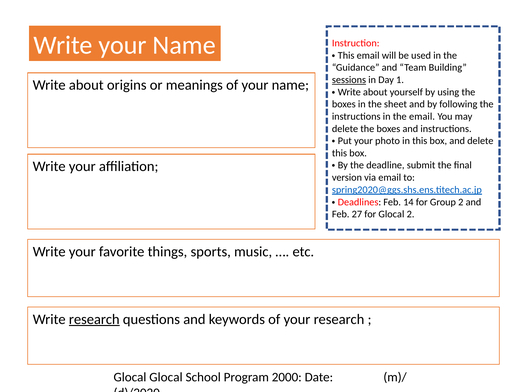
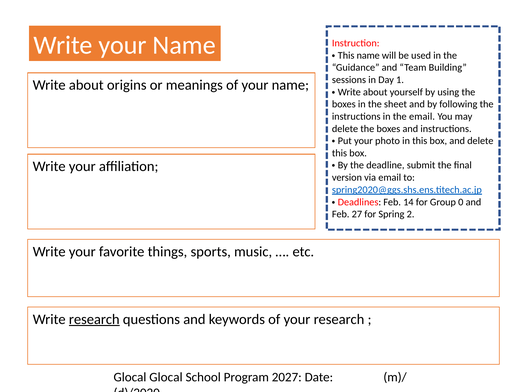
email at (368, 55): email -> name
sessions underline: present -> none
Group 2: 2 -> 0
for Glocal: Glocal -> Spring
2000: 2000 -> 2027
